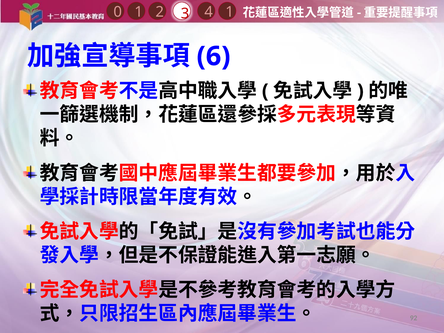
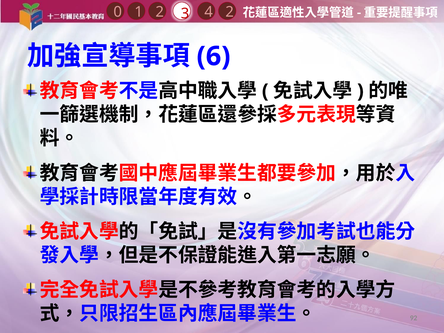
4 1: 1 -> 2
